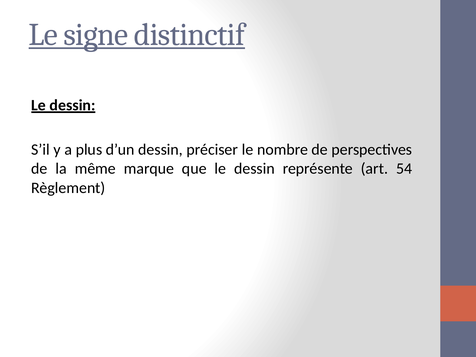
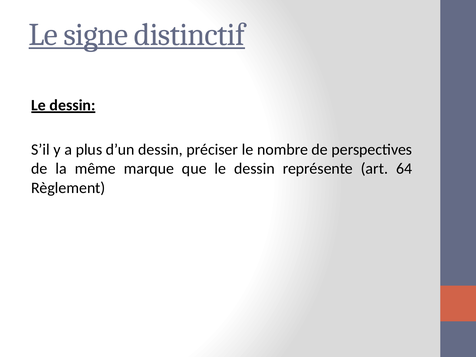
54: 54 -> 64
